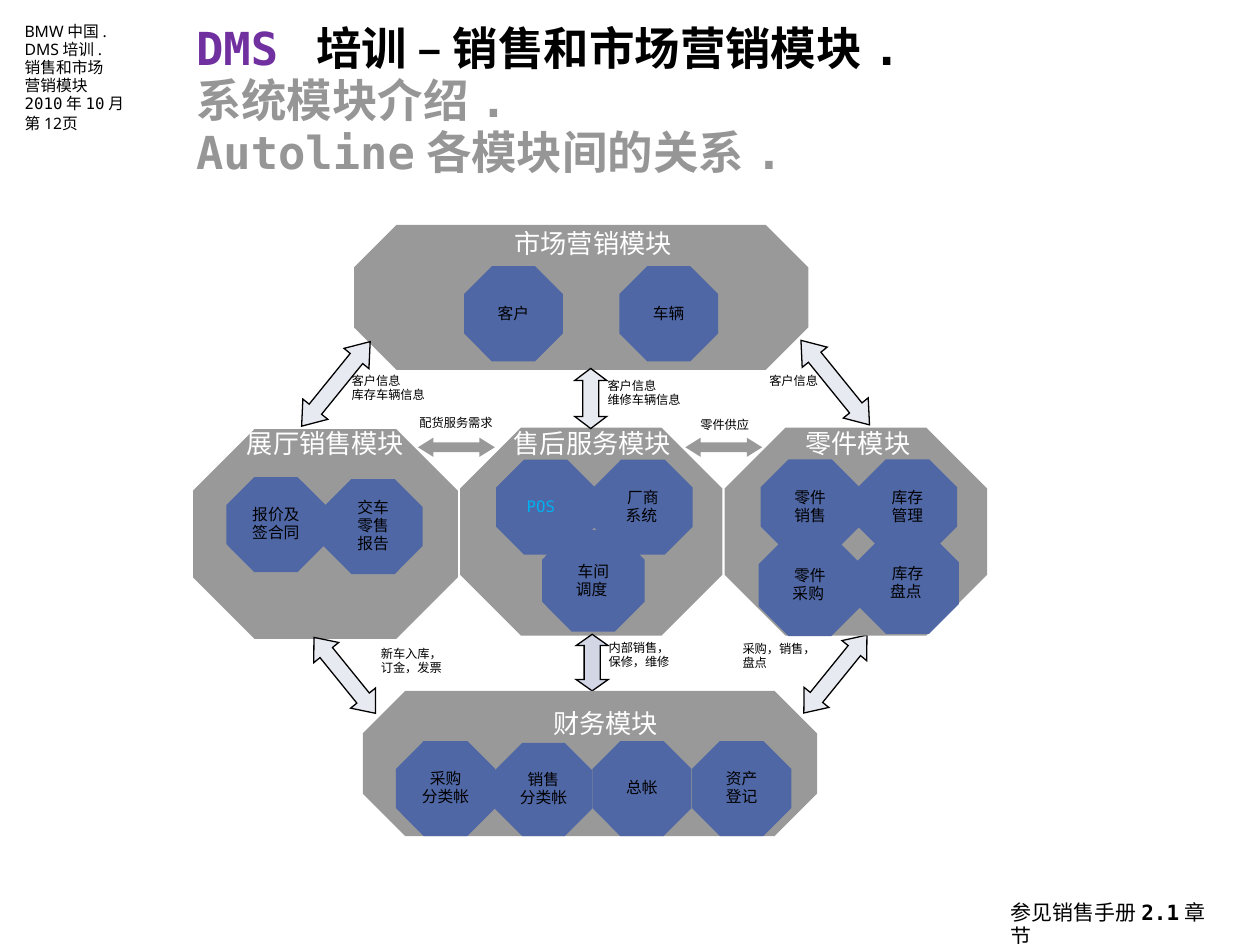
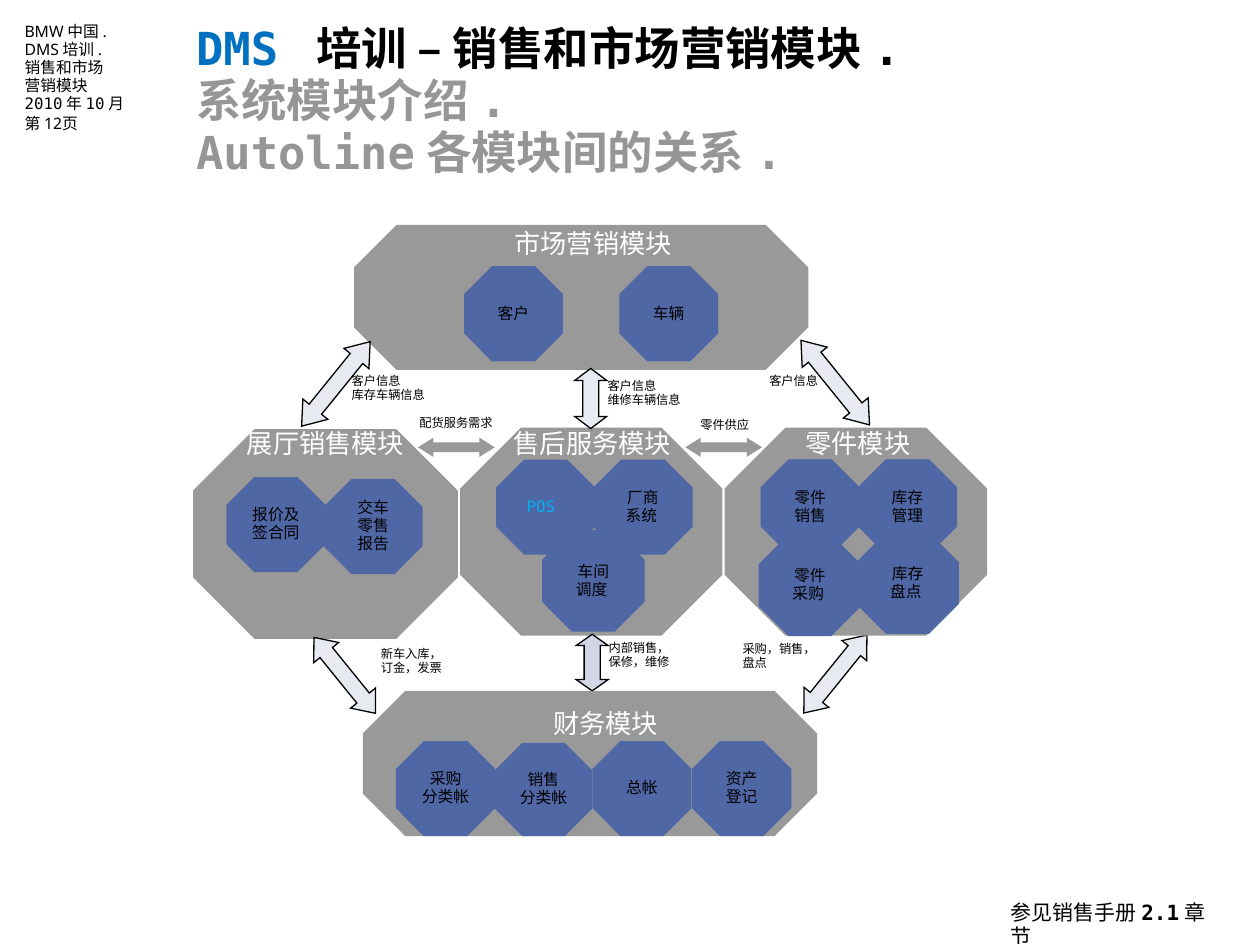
DMS colour: purple -> blue
